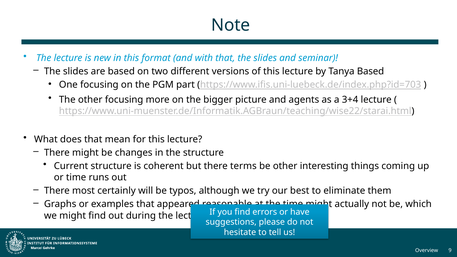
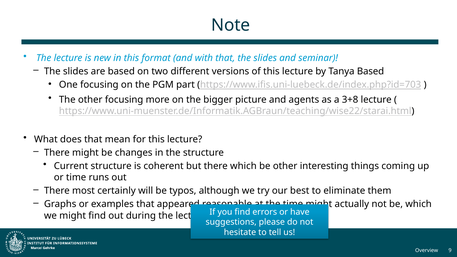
3+4: 3+4 -> 3+8
there terms: terms -> which
